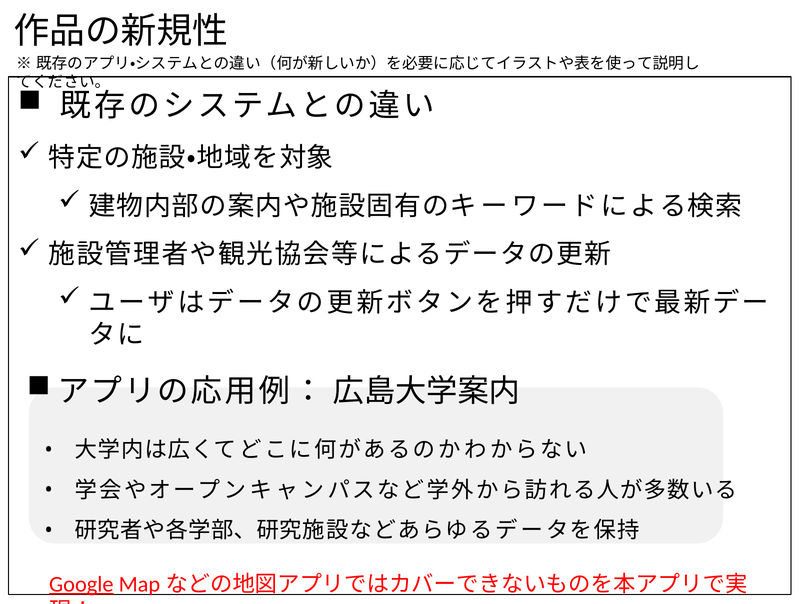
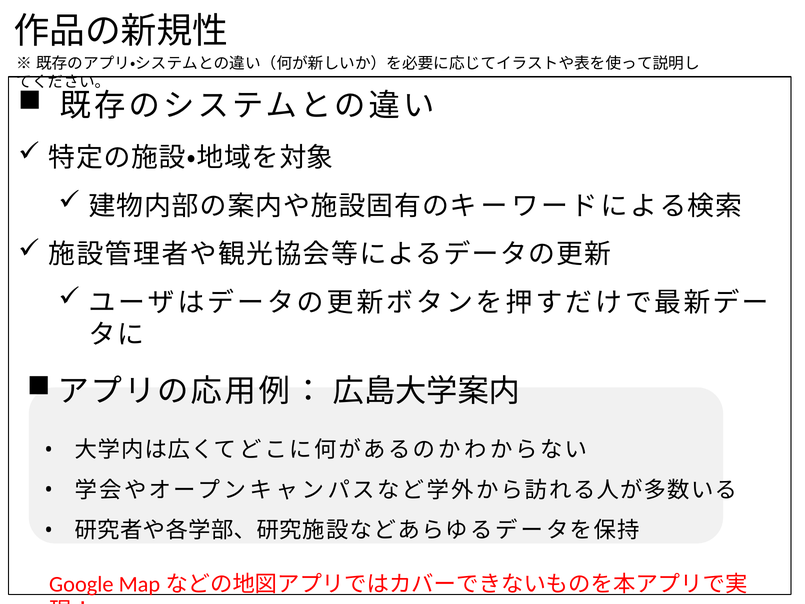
Google underline: present -> none
